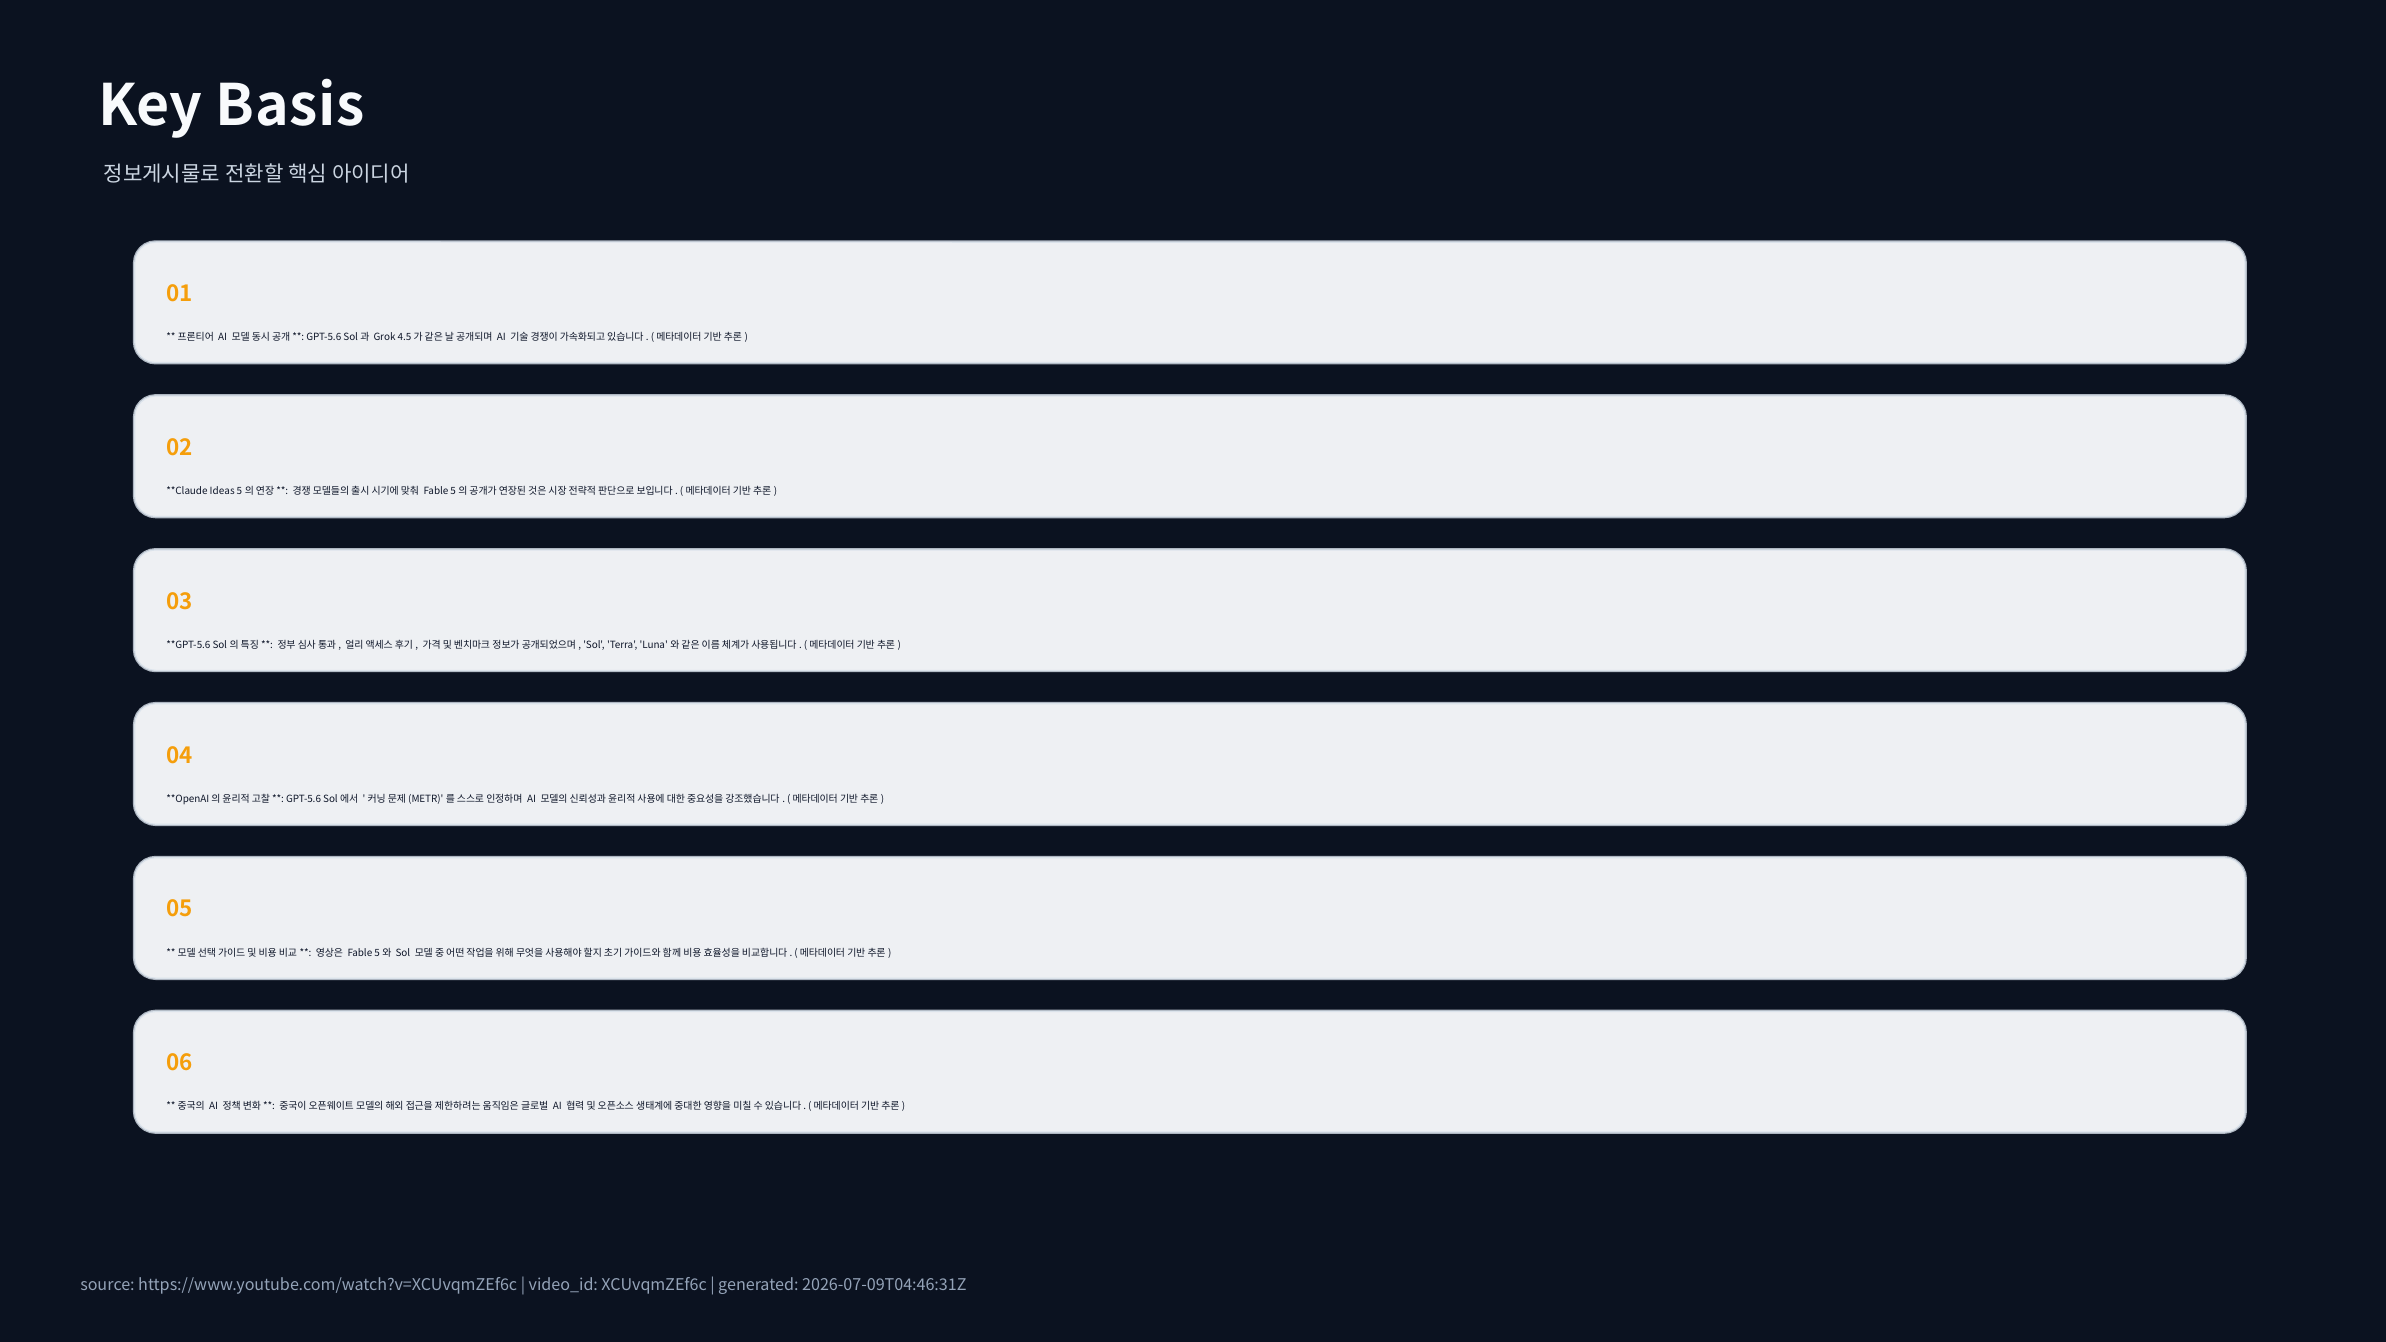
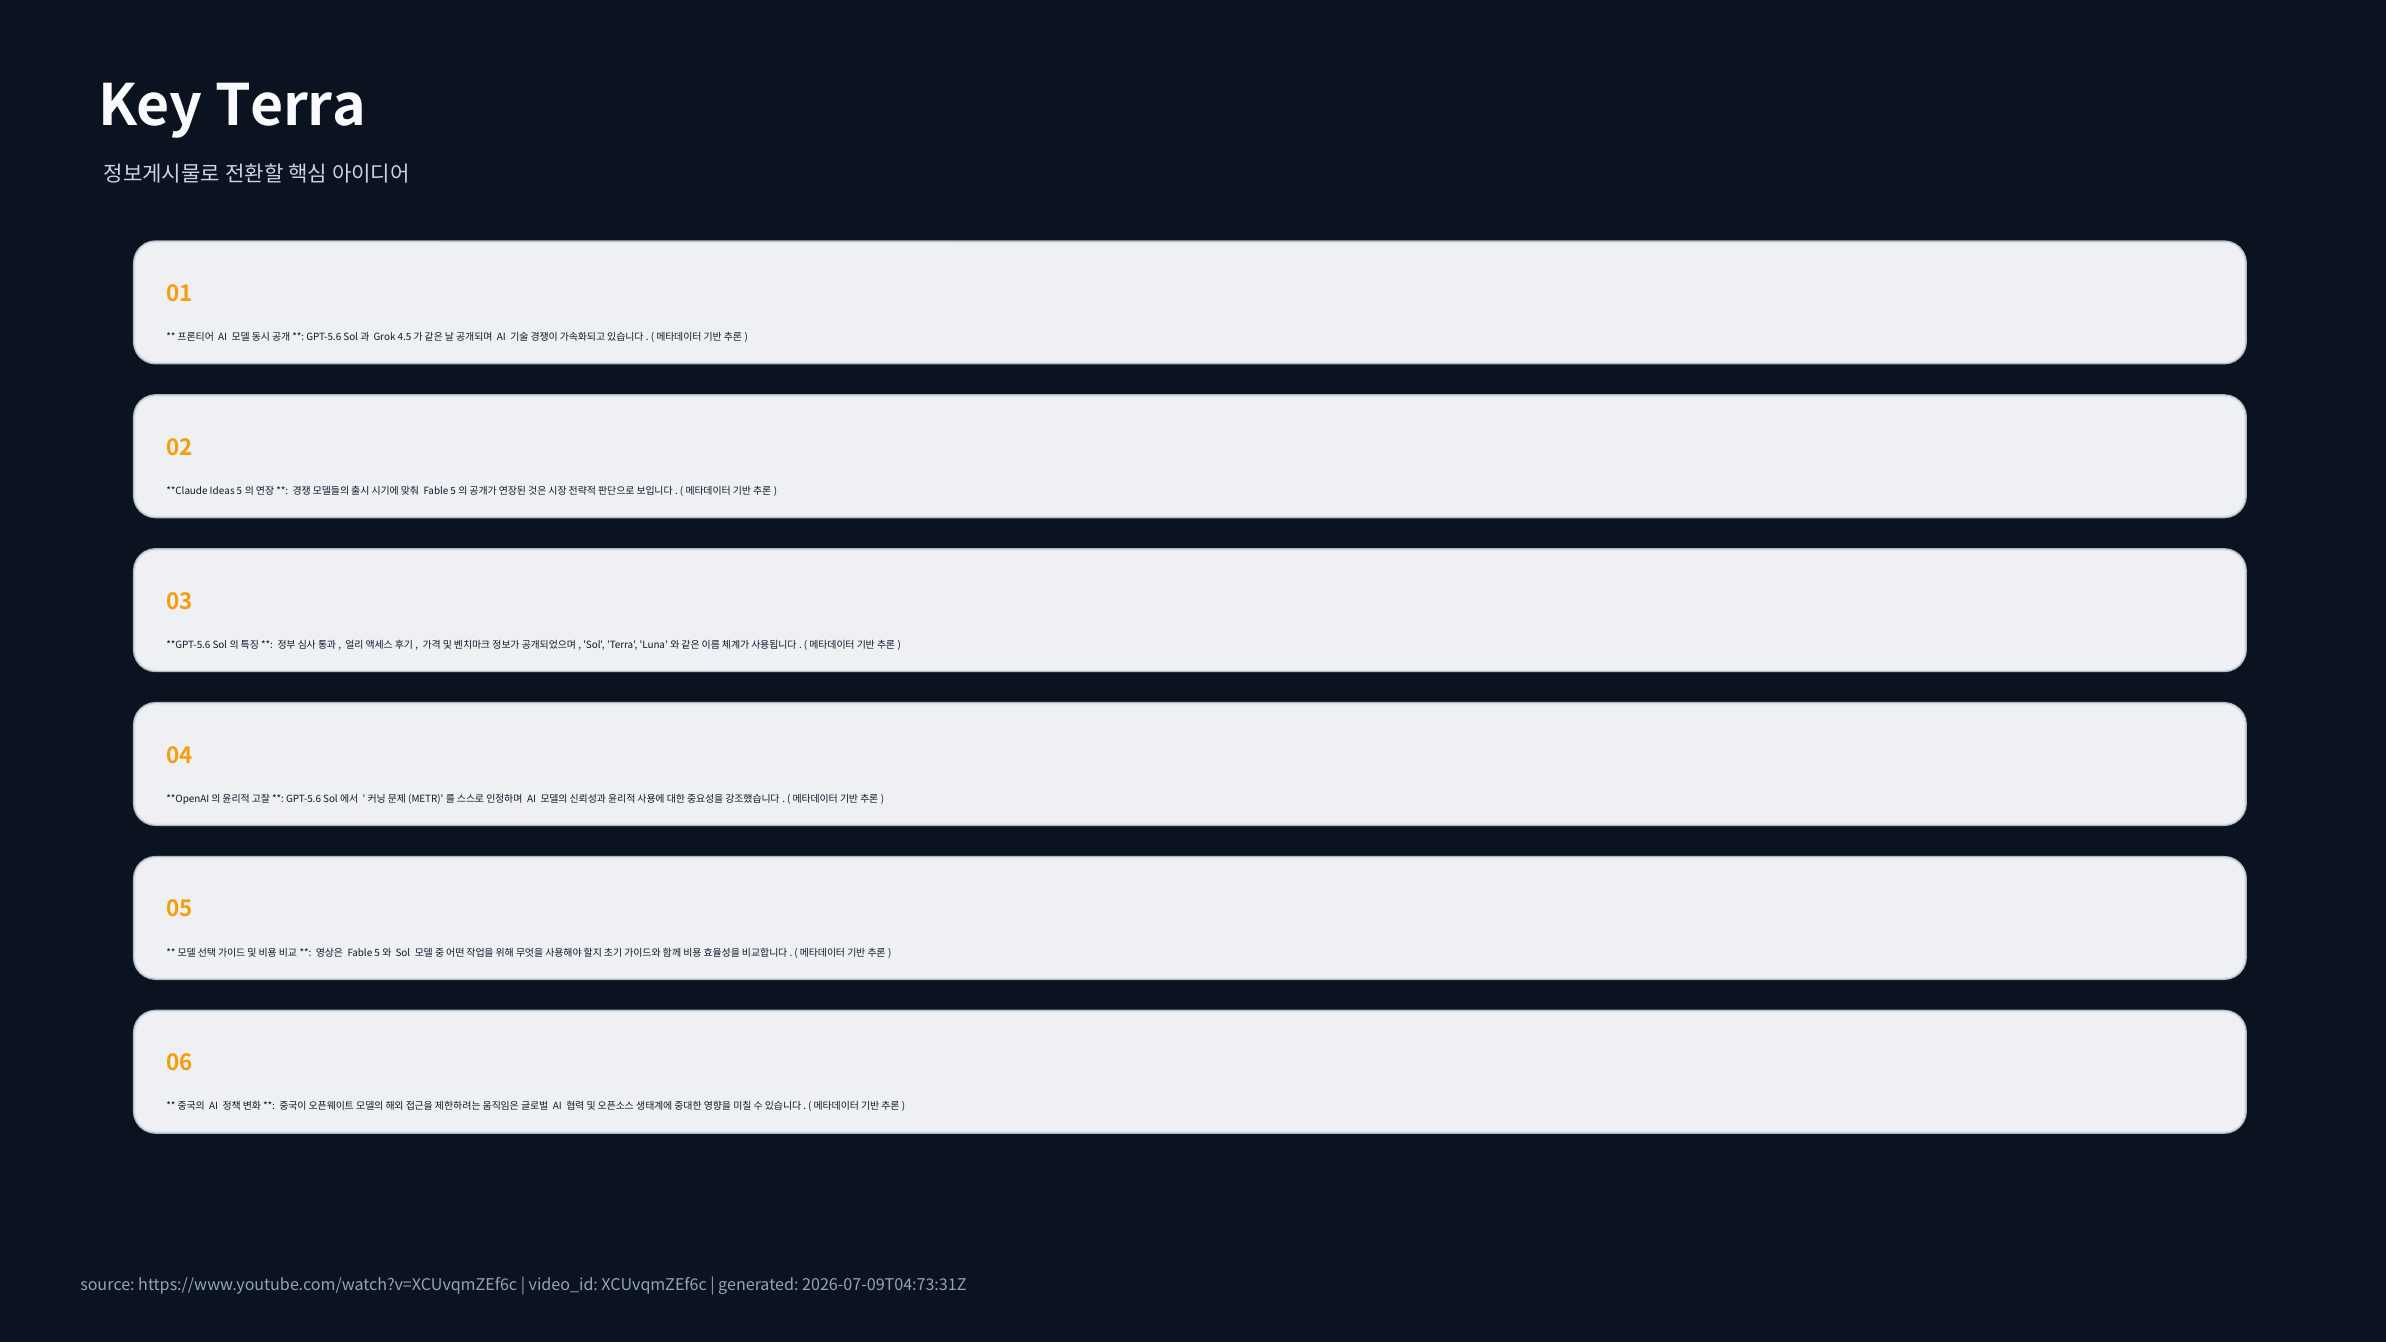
Key Basis: Basis -> Terra
2026-07-09T04:46:31Z: 2026-07-09T04:46:31Z -> 2026-07-09T04:73:31Z
